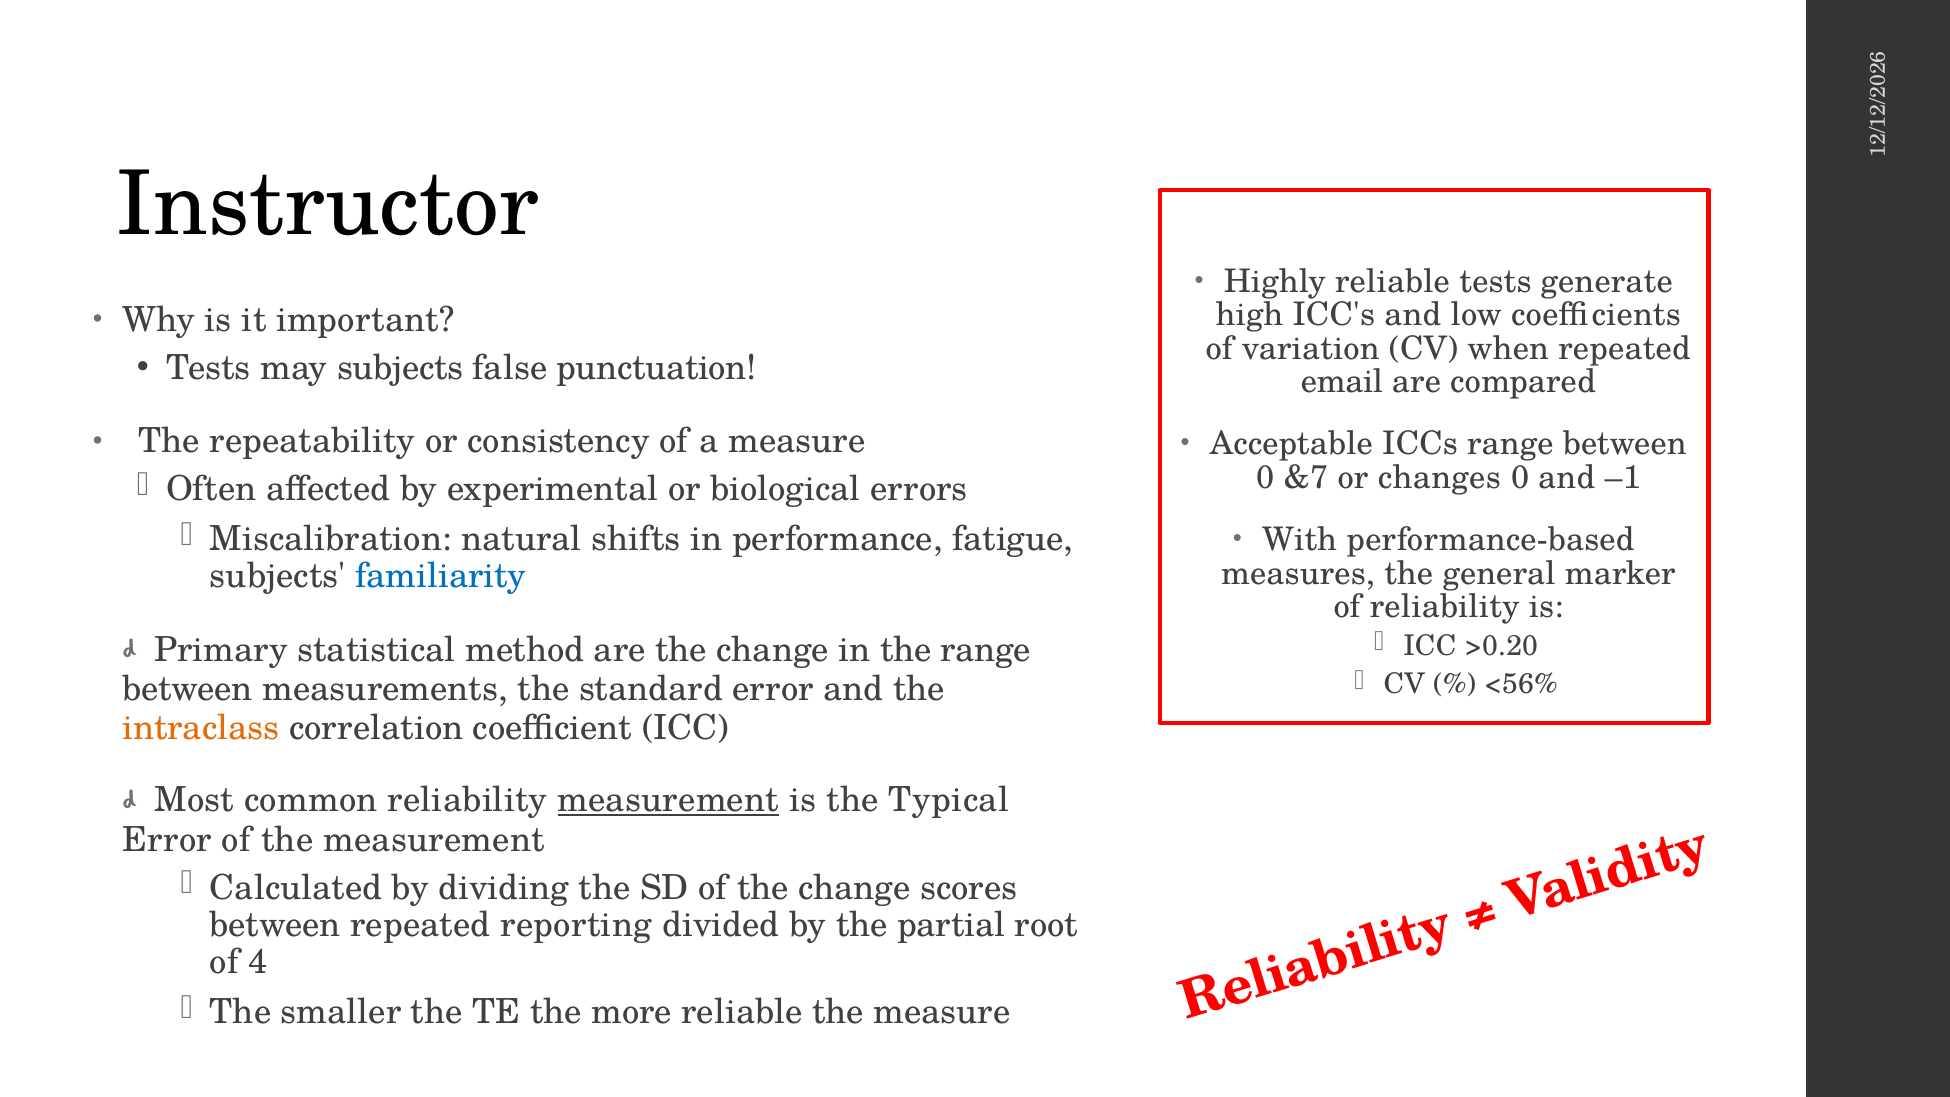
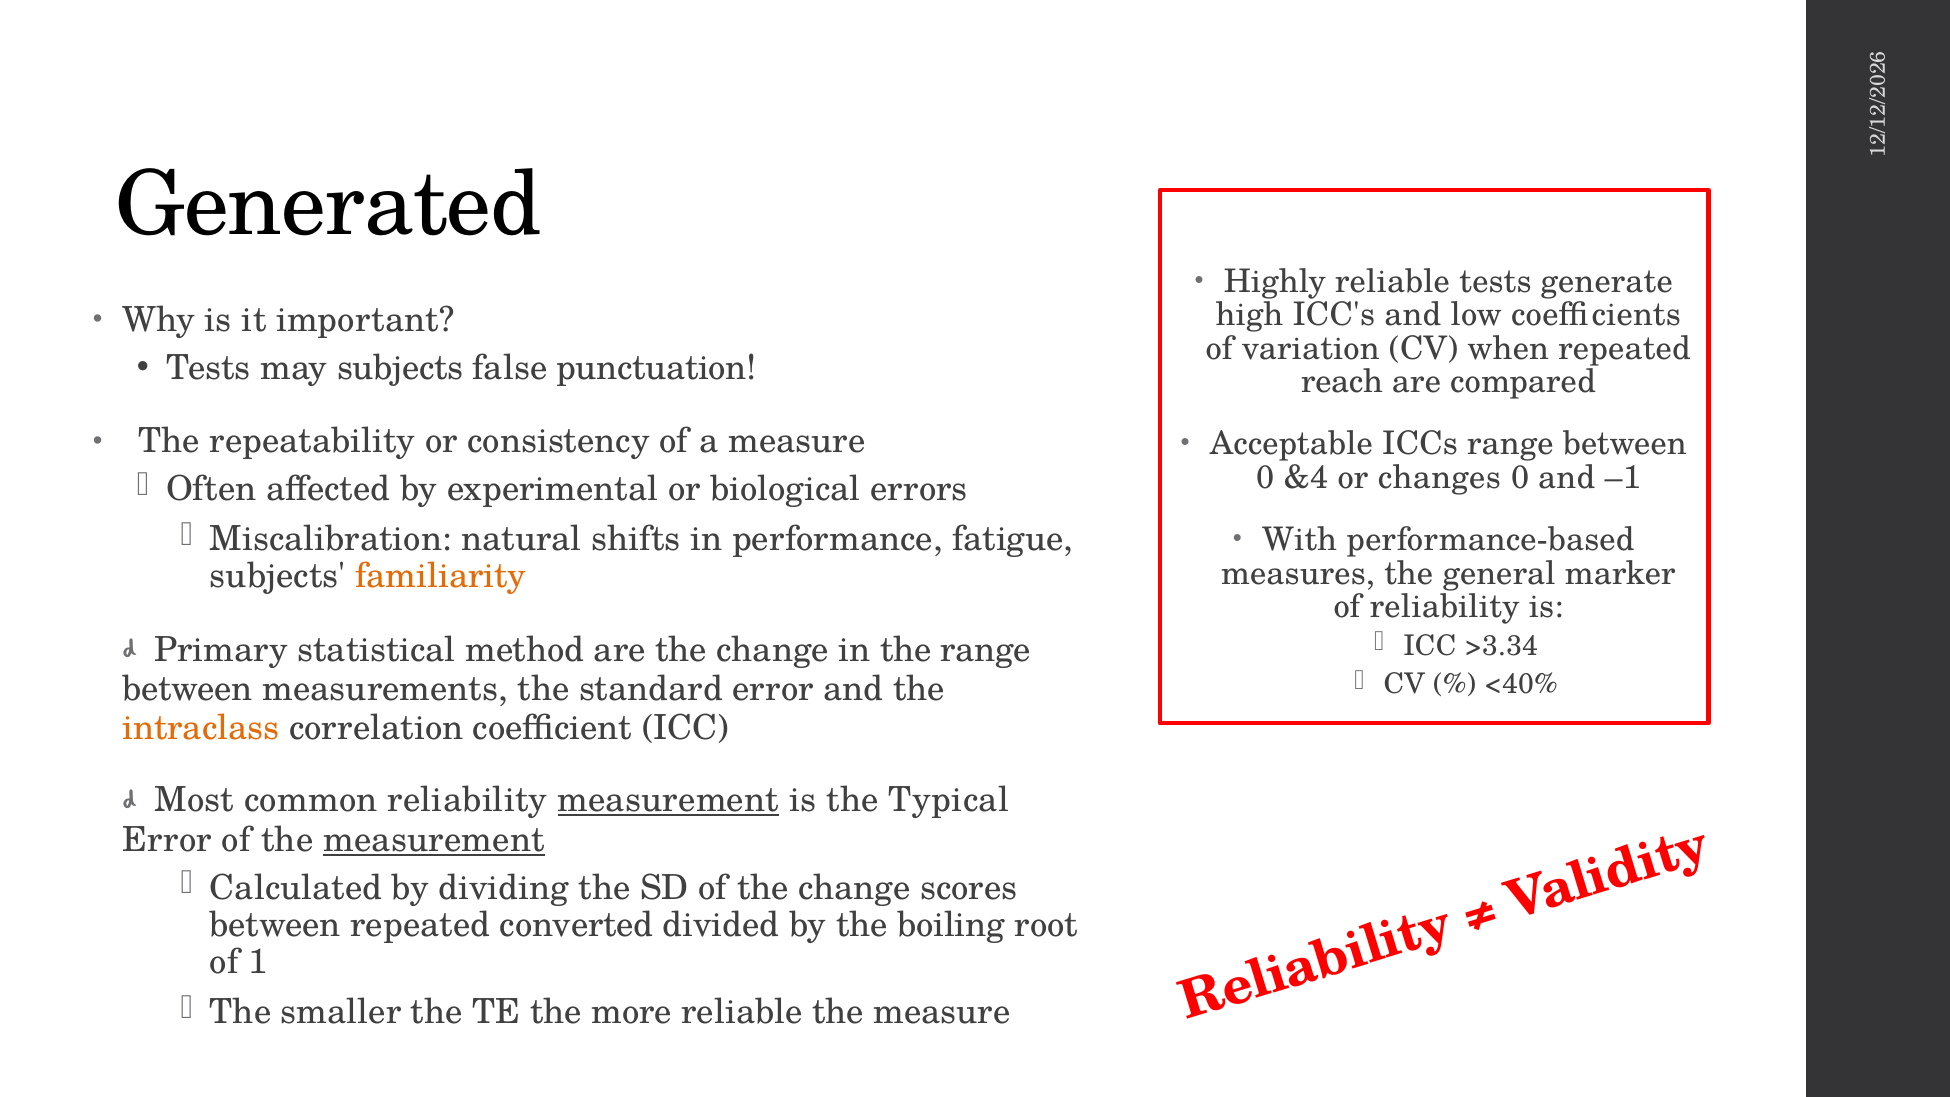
Instructor: Instructor -> Generated
email: email -> reach
&7: &7 -> &4
familiarity colour: blue -> orange
>0.20: >0.20 -> >3.34
<56%: <56% -> <40%
measurement at (434, 840) underline: none -> present
reporting: reporting -> converted
partial: partial -> boiling
of 4: 4 -> 1
